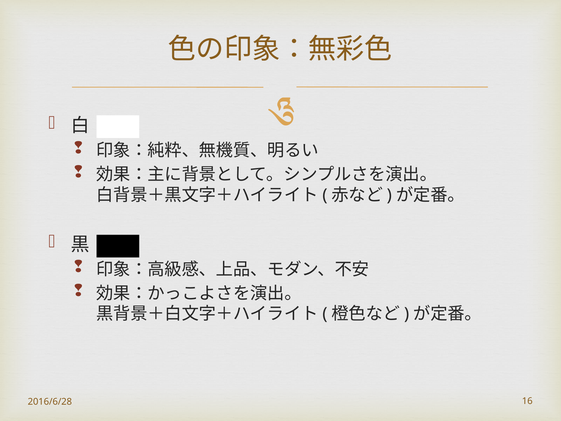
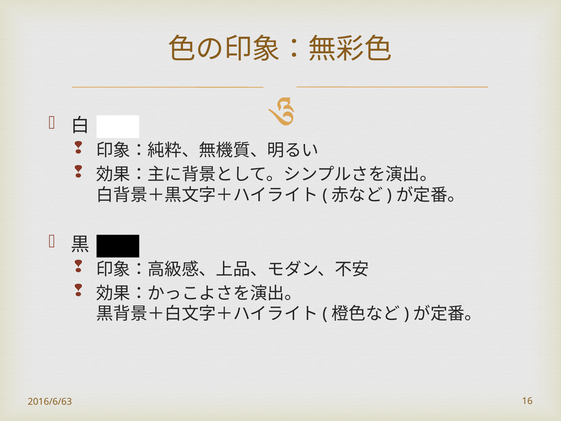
2016/6/28: 2016/6/28 -> 2016/6/63
